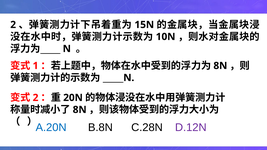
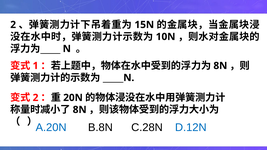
D.12N colour: purple -> blue
